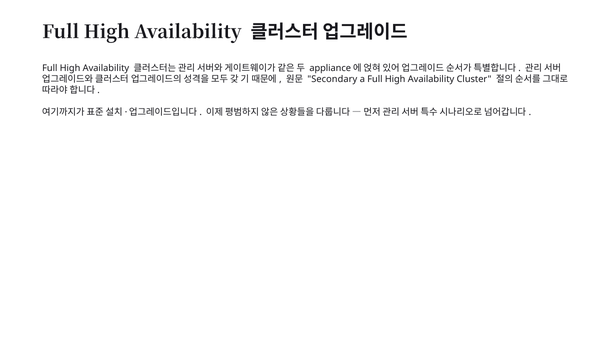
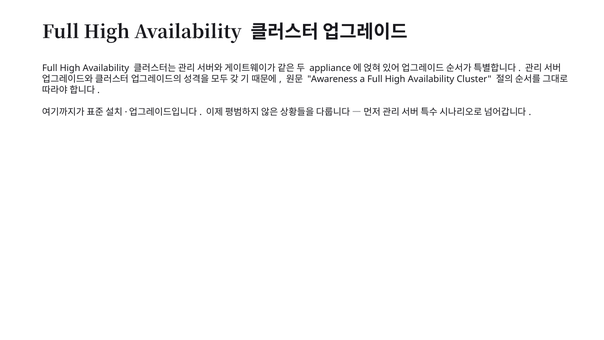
Secondary: Secondary -> Awareness
